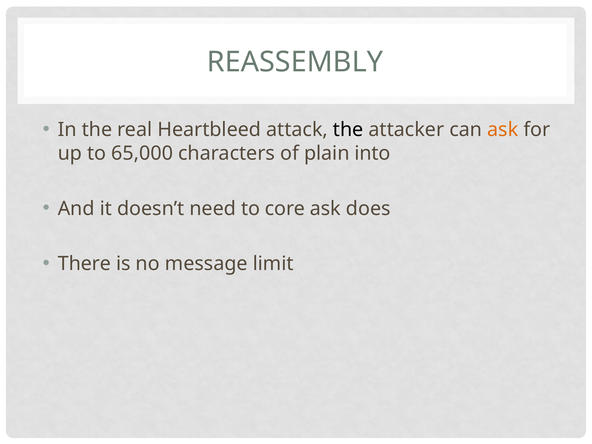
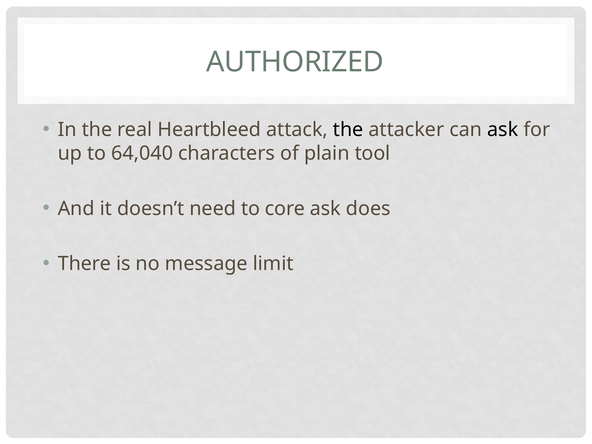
REASSEMBLY: REASSEMBLY -> AUTHORIZED
ask at (503, 130) colour: orange -> black
65,000: 65,000 -> 64,040
into: into -> tool
